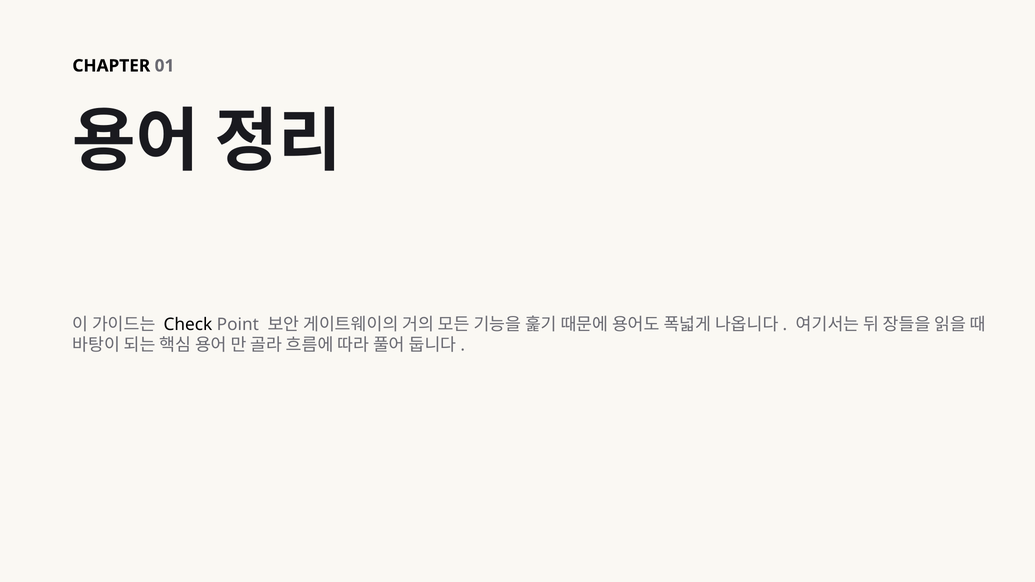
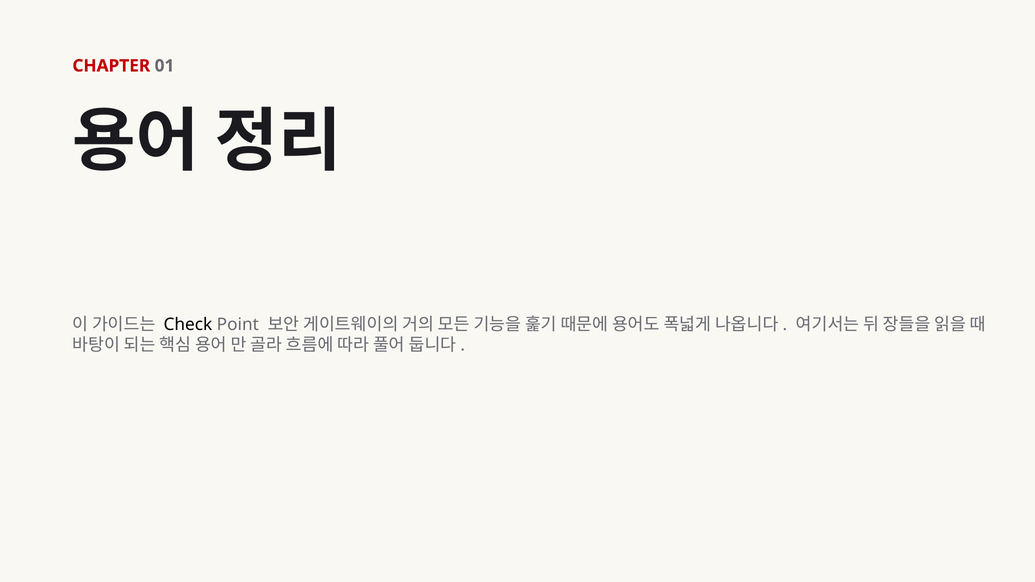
CHAPTER colour: black -> red
